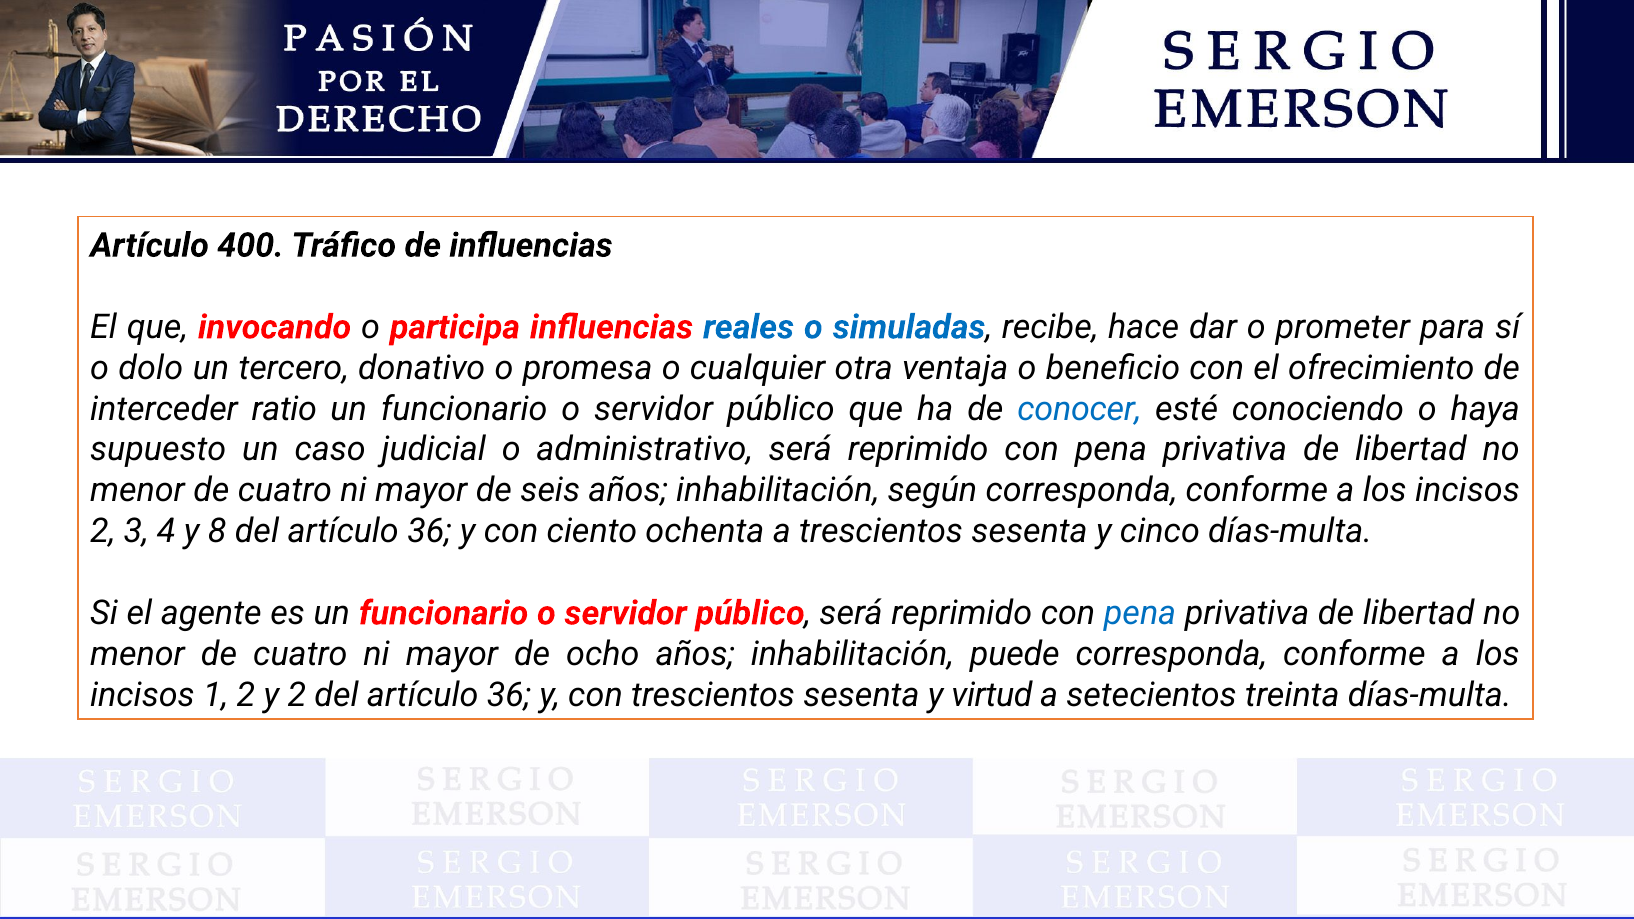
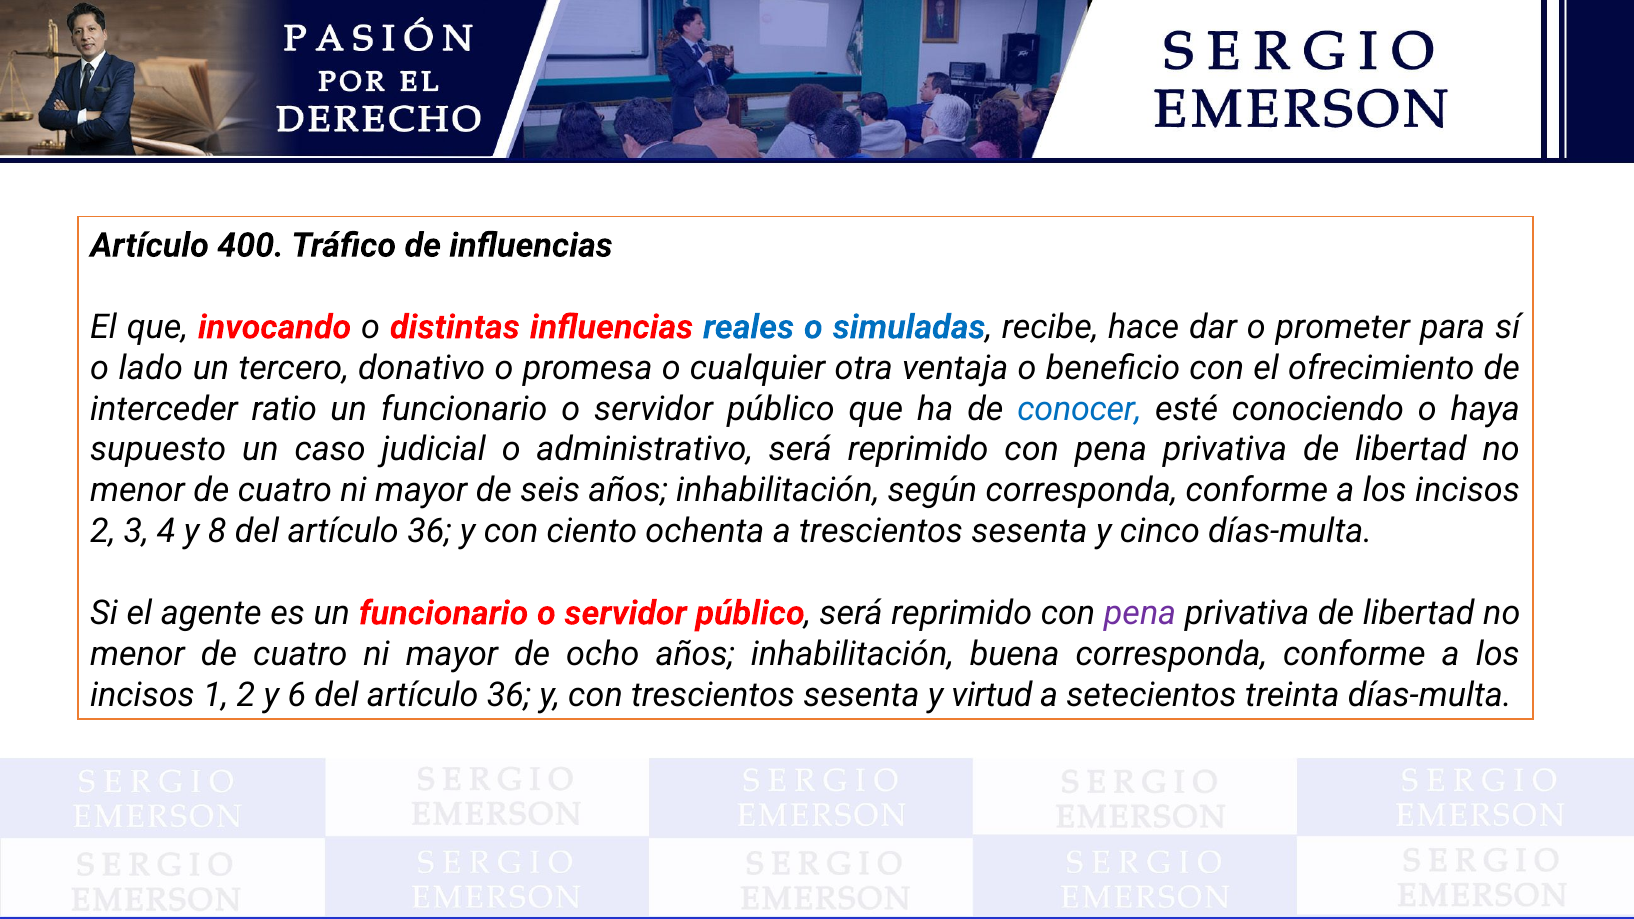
participa: participa -> distintas
dolo: dolo -> lado
pena at (1140, 613) colour: blue -> purple
puede: puede -> buena
y 2: 2 -> 6
